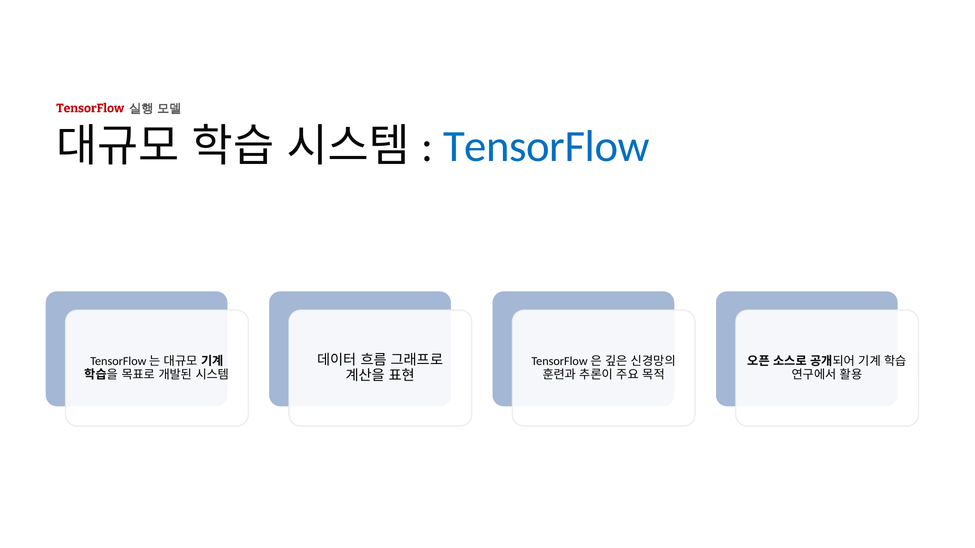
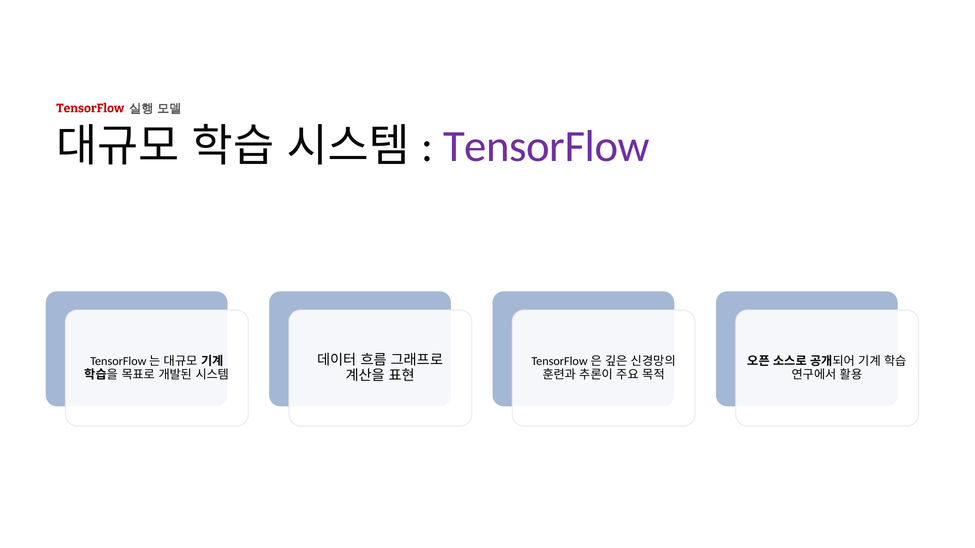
TensorFlow at (546, 146) colour: blue -> purple
